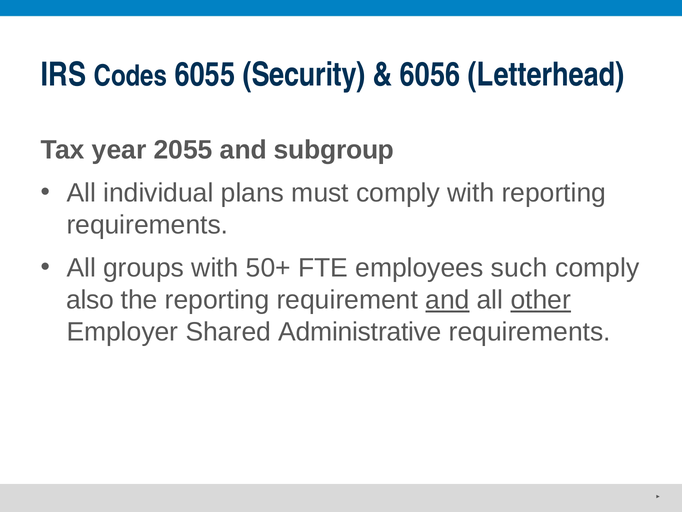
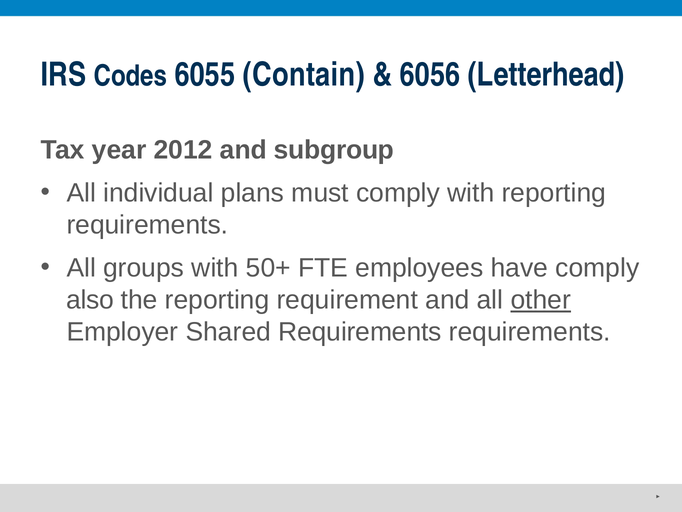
Security: Security -> Contain
2055: 2055 -> 2012
such: such -> have
and at (447, 300) underline: present -> none
Shared Administrative: Administrative -> Requirements
